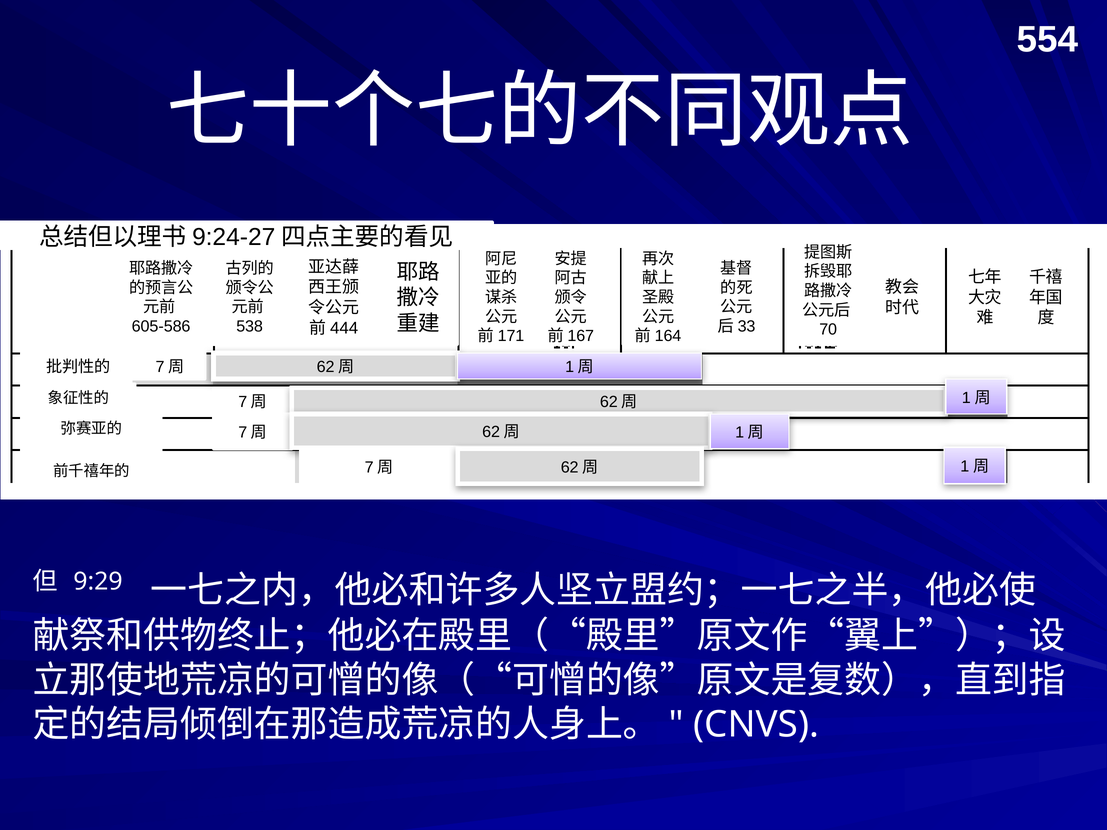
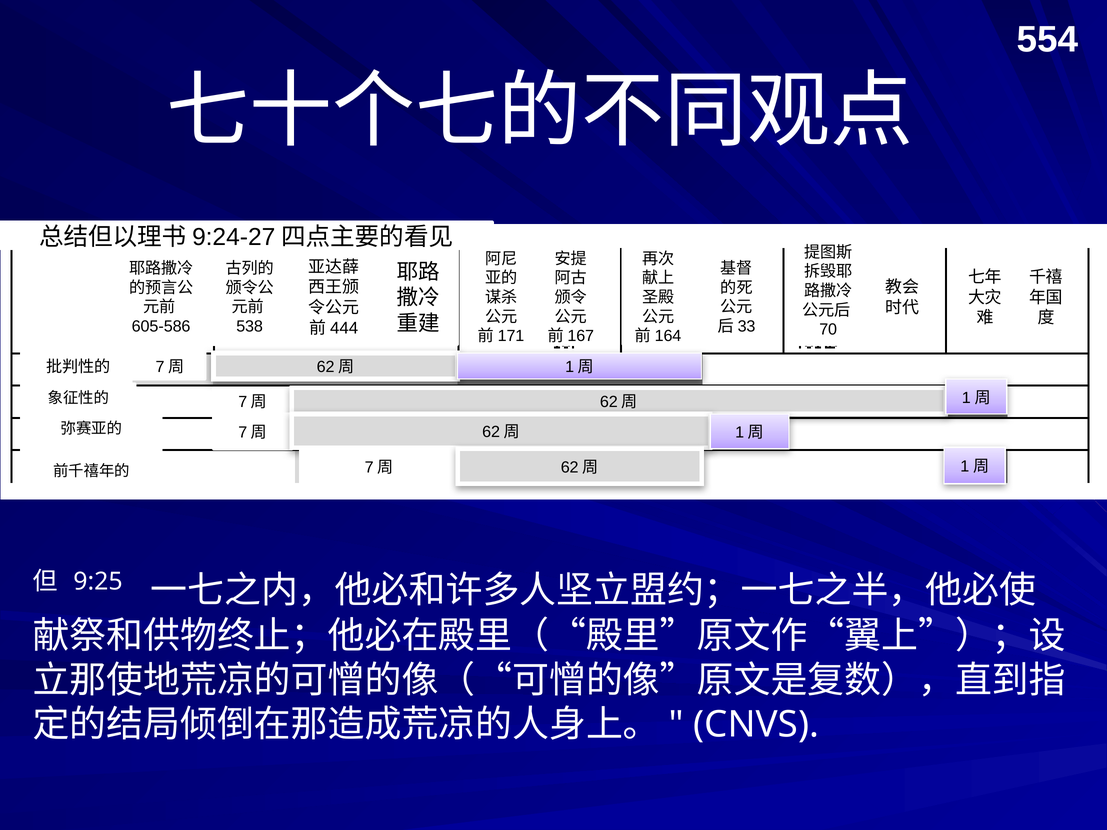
9:29: 9:29 -> 9:25
